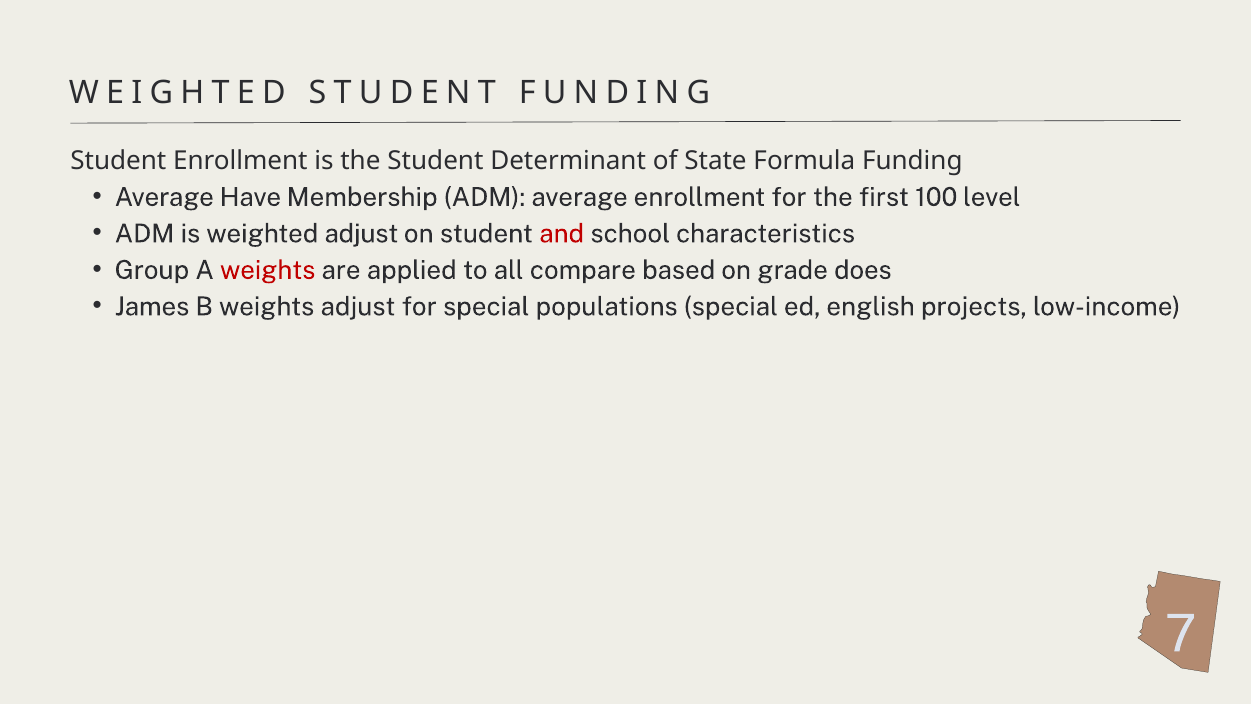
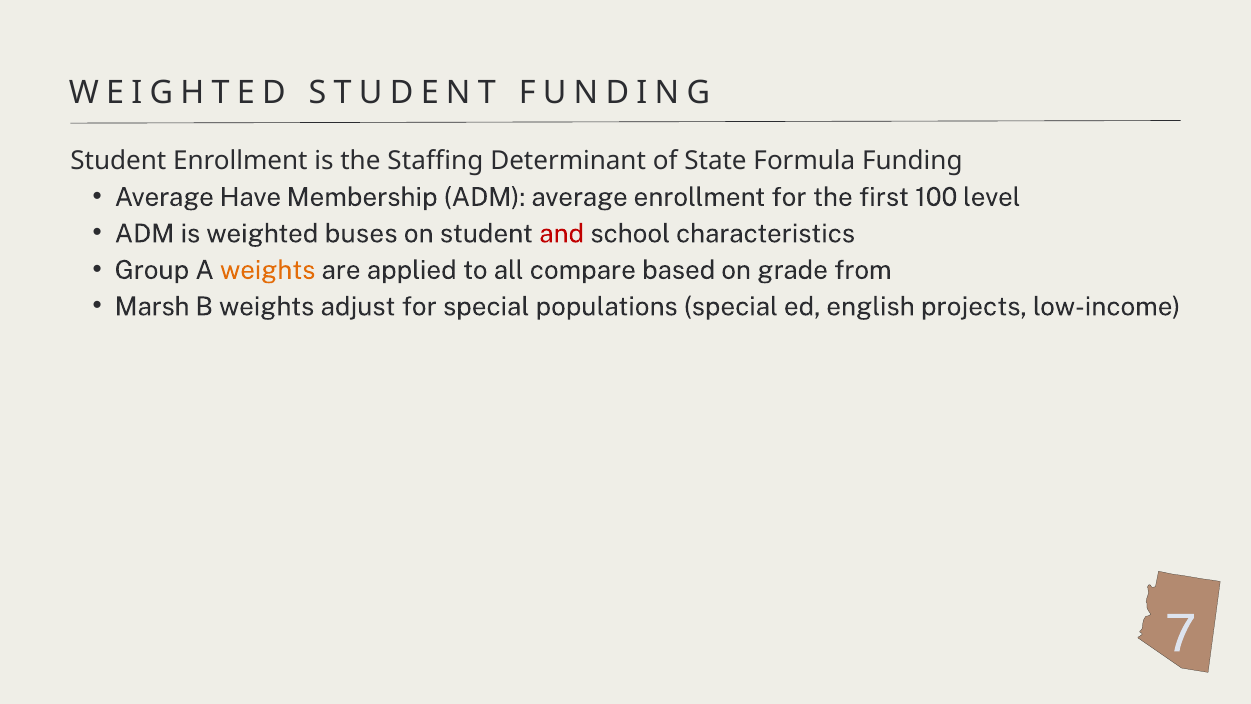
the Student: Student -> Staffing
weighted adjust: adjust -> buses
weights at (268, 270) colour: red -> orange
does: does -> from
James: James -> Marsh
